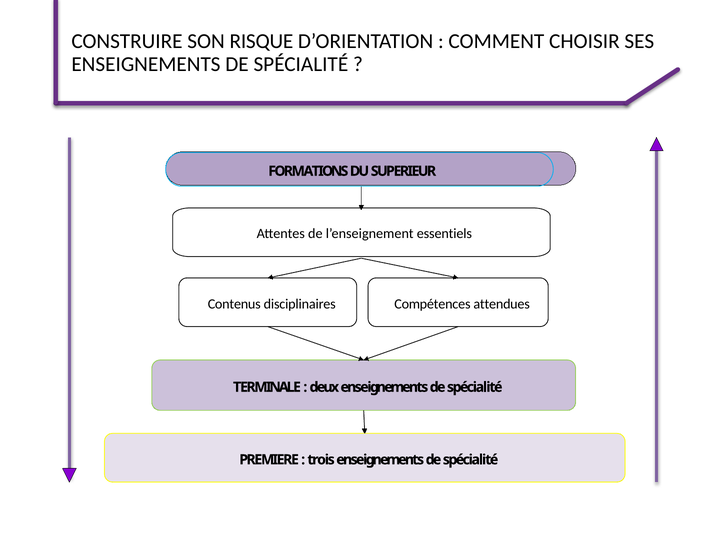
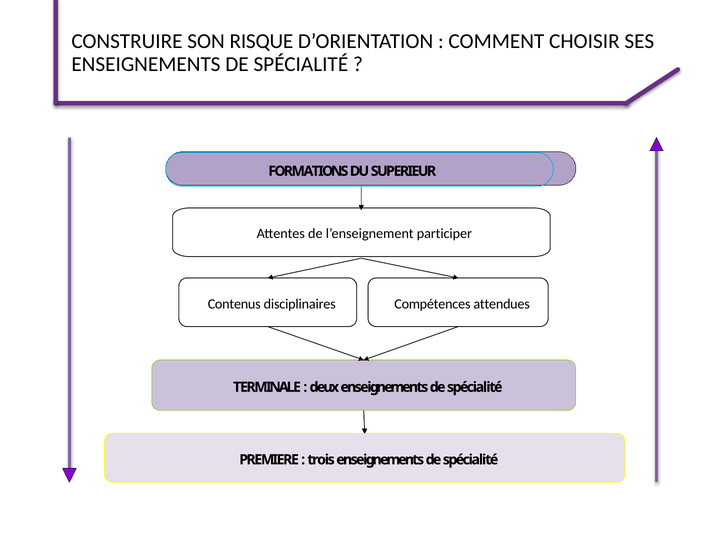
essentiels: essentiels -> participer
